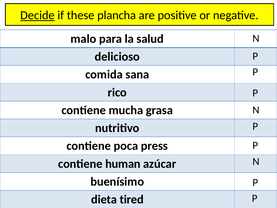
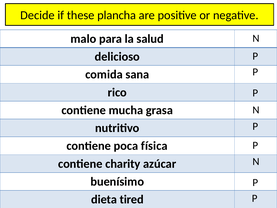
Decide underline: present -> none
press: press -> física
human: human -> charity
